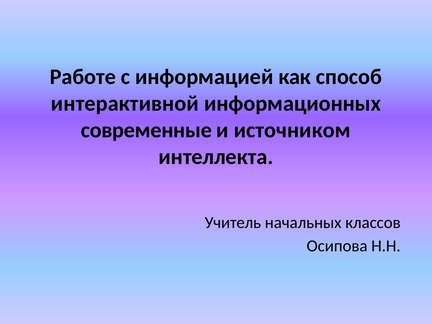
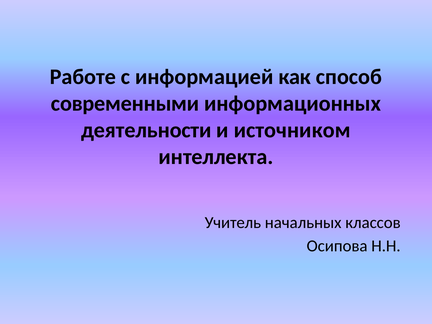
интерактивной: интерактивной -> современными
современные: современные -> деятельности
